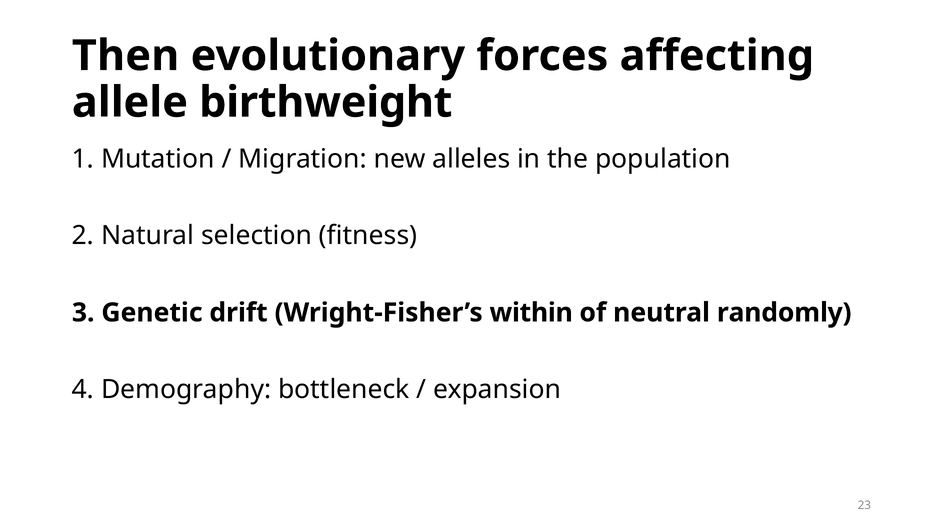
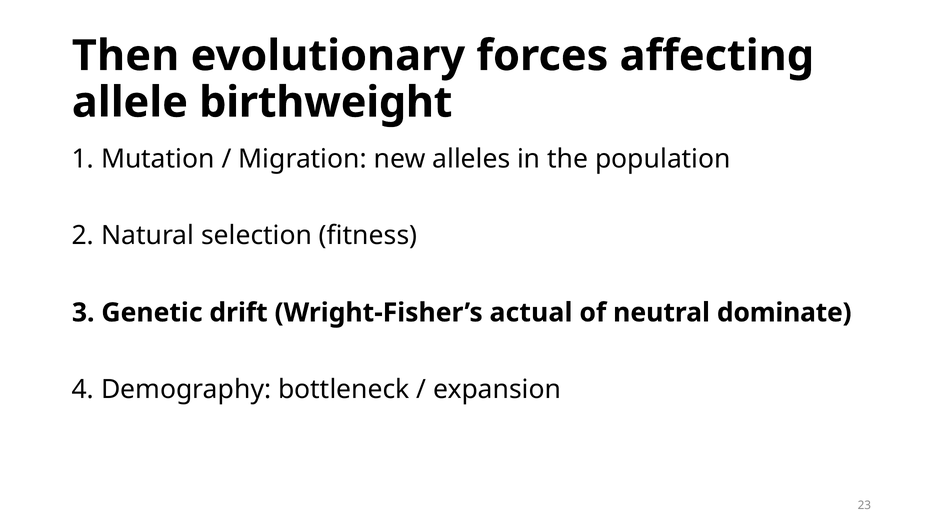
within: within -> actual
randomly: randomly -> dominate
